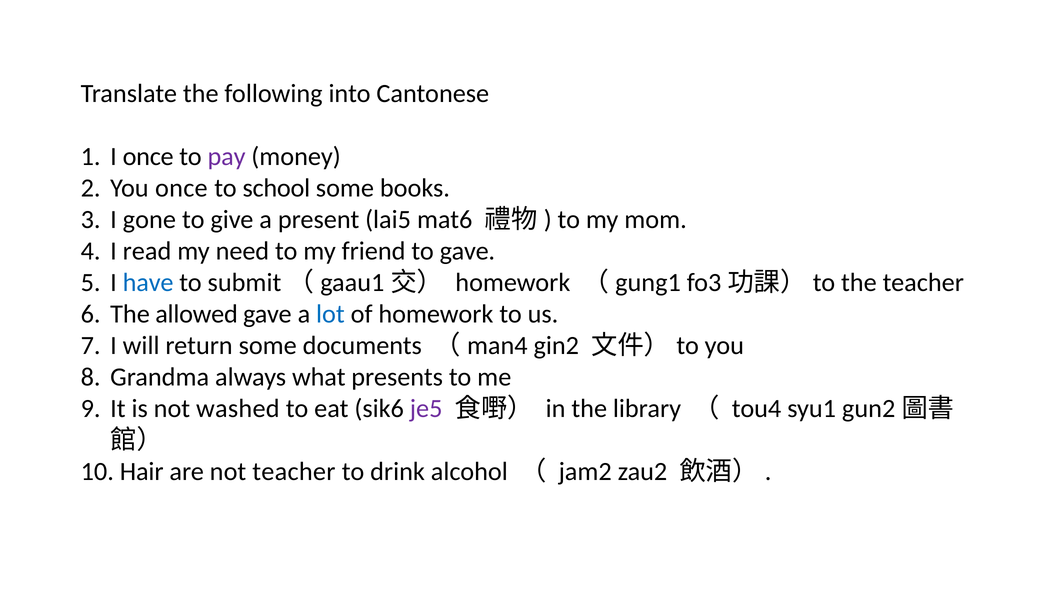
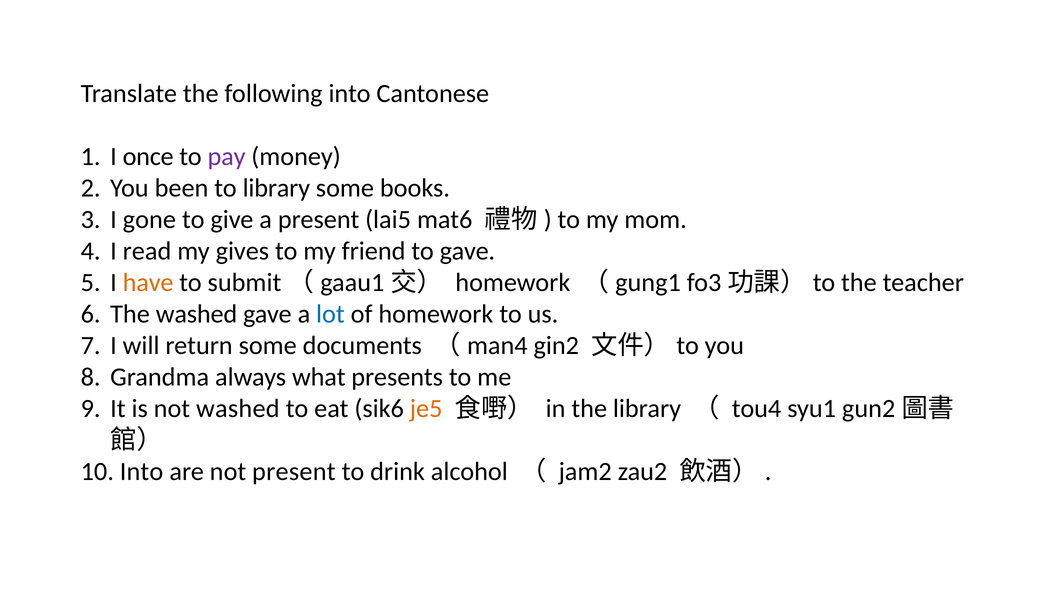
You once: once -> been
to school: school -> library
need: need -> gives
have colour: blue -> orange
The allowed: allowed -> washed
je5 colour: purple -> orange
Hair at (142, 472): Hair -> Into
not teacher: teacher -> present
